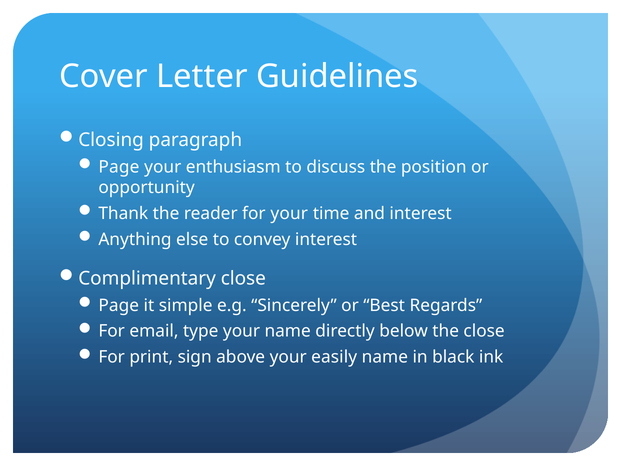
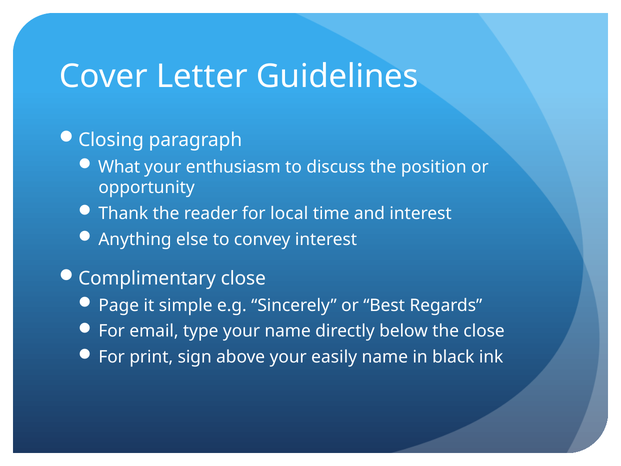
Page at (119, 167): Page -> What
for your: your -> local
